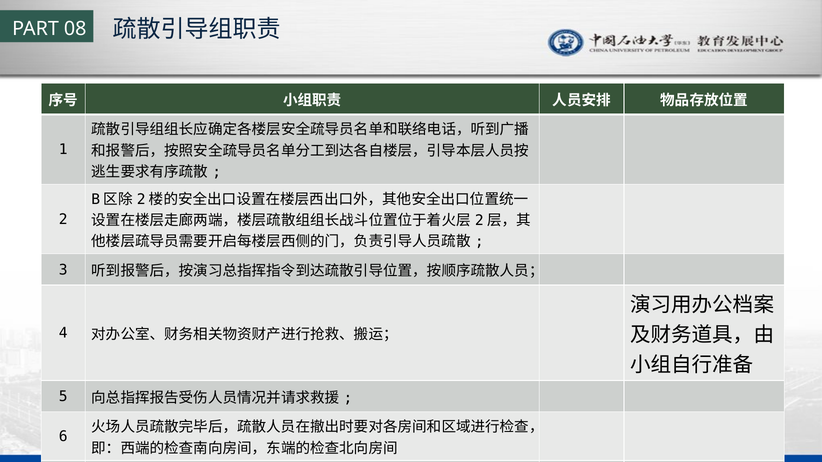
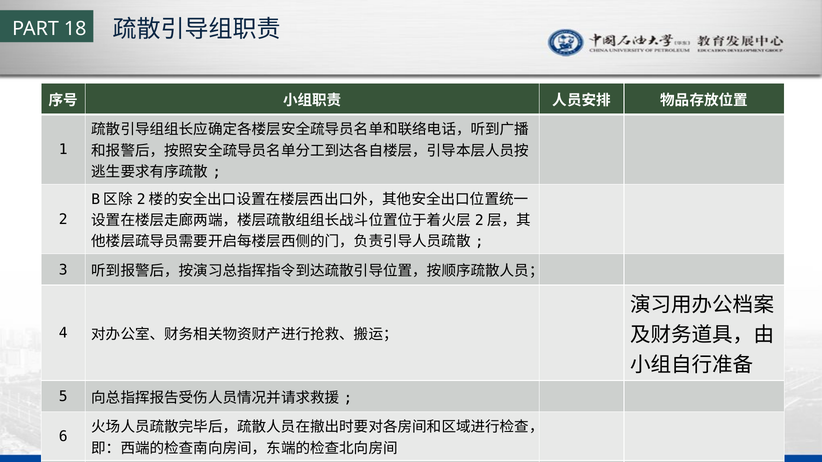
08: 08 -> 18
